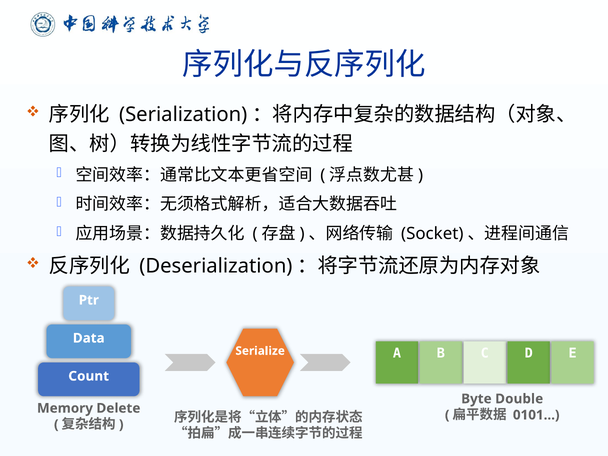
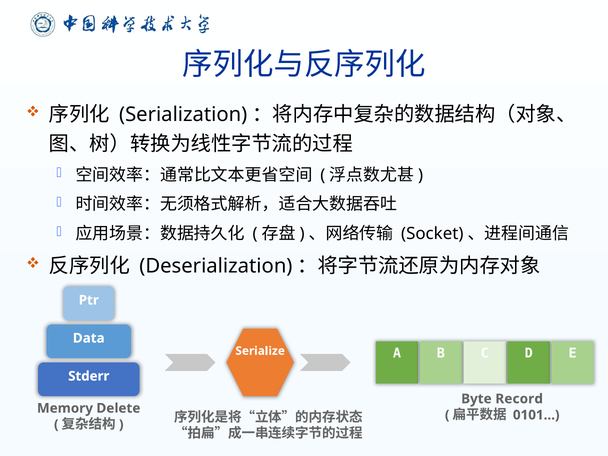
Count: Count -> Stderr
Double: Double -> Record
